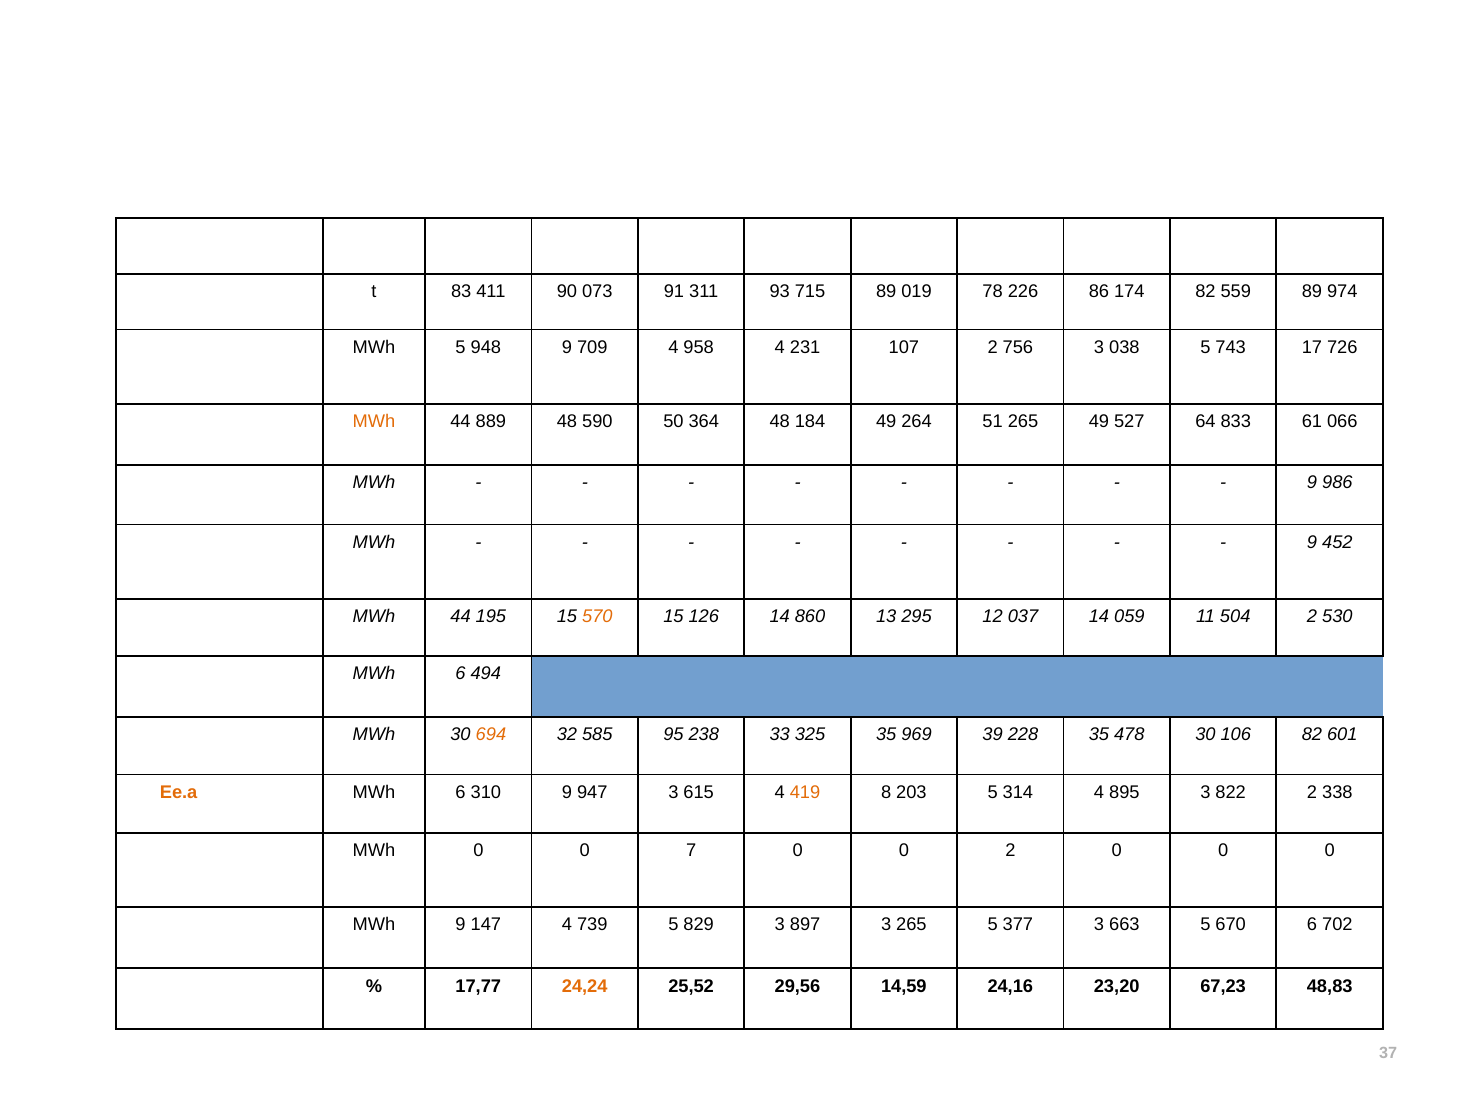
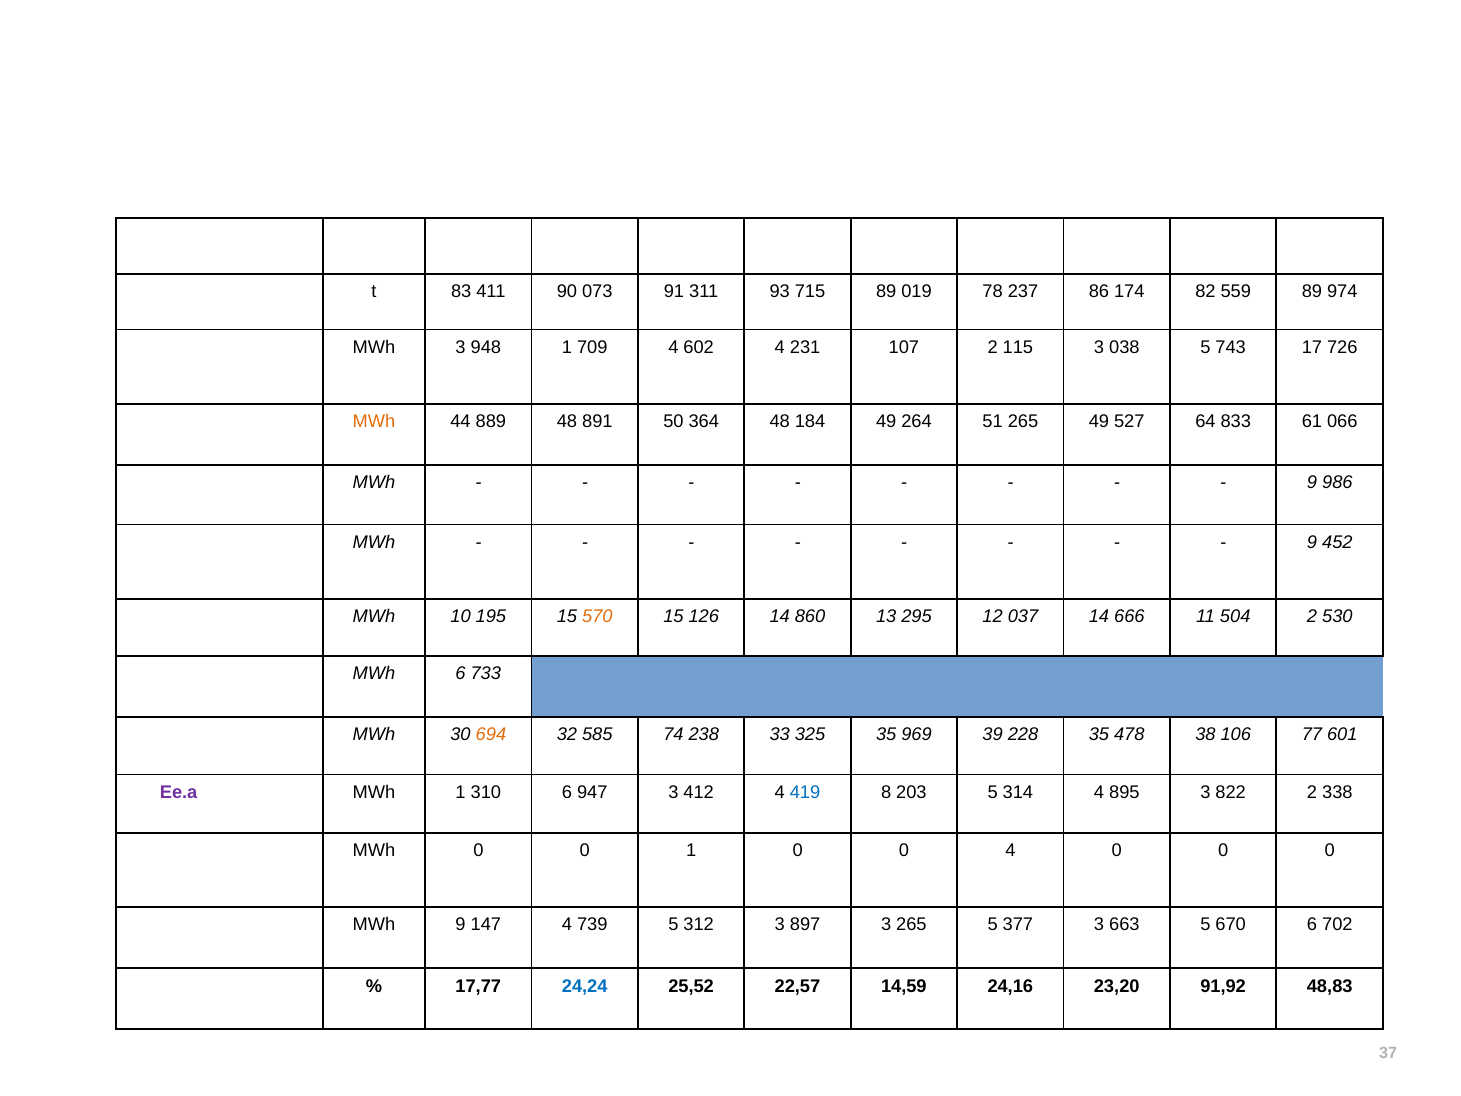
226: 226 -> 237
MWh 5: 5 -> 3
948 9: 9 -> 1
958: 958 -> 602
756: 756 -> 115
590: 590 -> 891
L2 MWh 44: 44 -> 10
059: 059 -> 666
494: 494 -> 733
95: 95 -> 74
478 30: 30 -> 38
106 82: 82 -> 77
Ee.a colour: orange -> purple
6 at (461, 792): 6 -> 1
310 9: 9 -> 6
615: 615 -> 412
419 colour: orange -> blue
0 7: 7 -> 1
0 2: 2 -> 4
829: 829 -> 312
24,24 colour: orange -> blue
29,56: 29,56 -> 22,57
67,23: 67,23 -> 91,92
